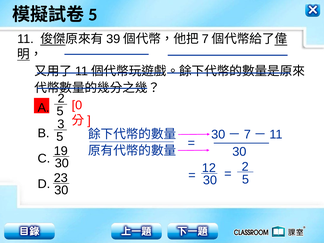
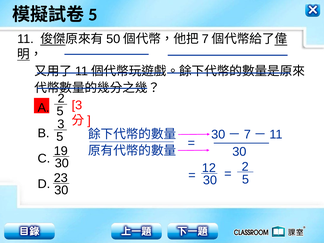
39: 39 -> 50
0 at (77, 105): 0 -> 3
